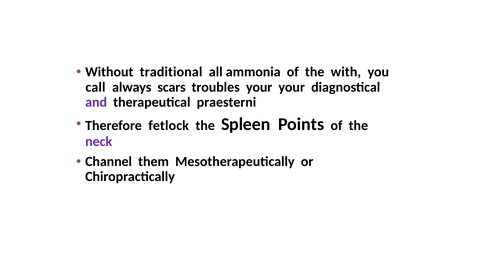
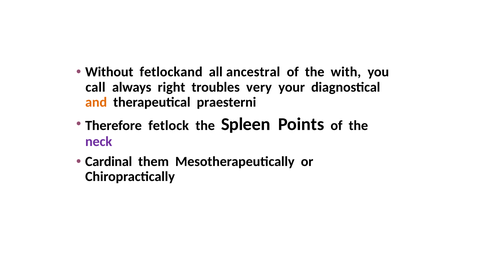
traditional: traditional -> fetlockand
ammonia: ammonia -> ancestral
scars: scars -> right
troubles your: your -> very
and colour: purple -> orange
Channel: Channel -> Cardinal
